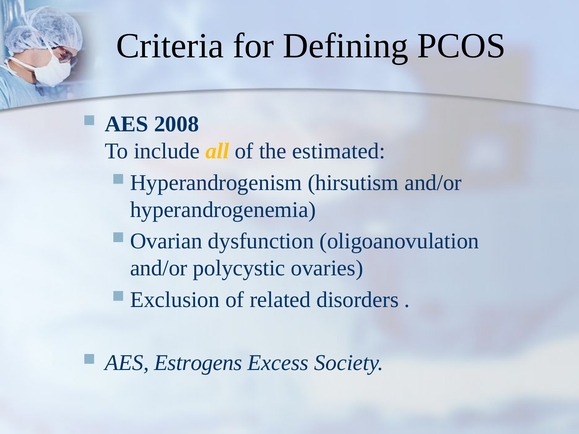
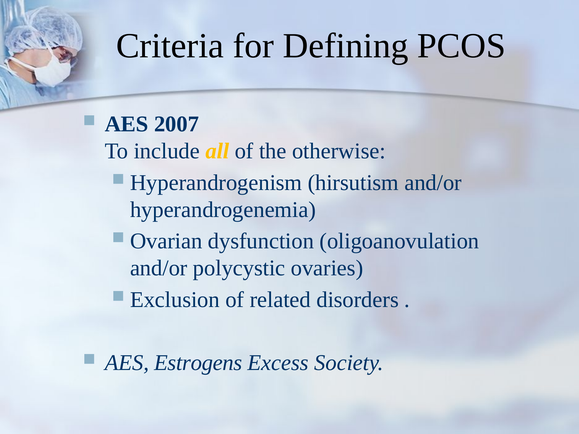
2008: 2008 -> 2007
estimated: estimated -> otherwise
